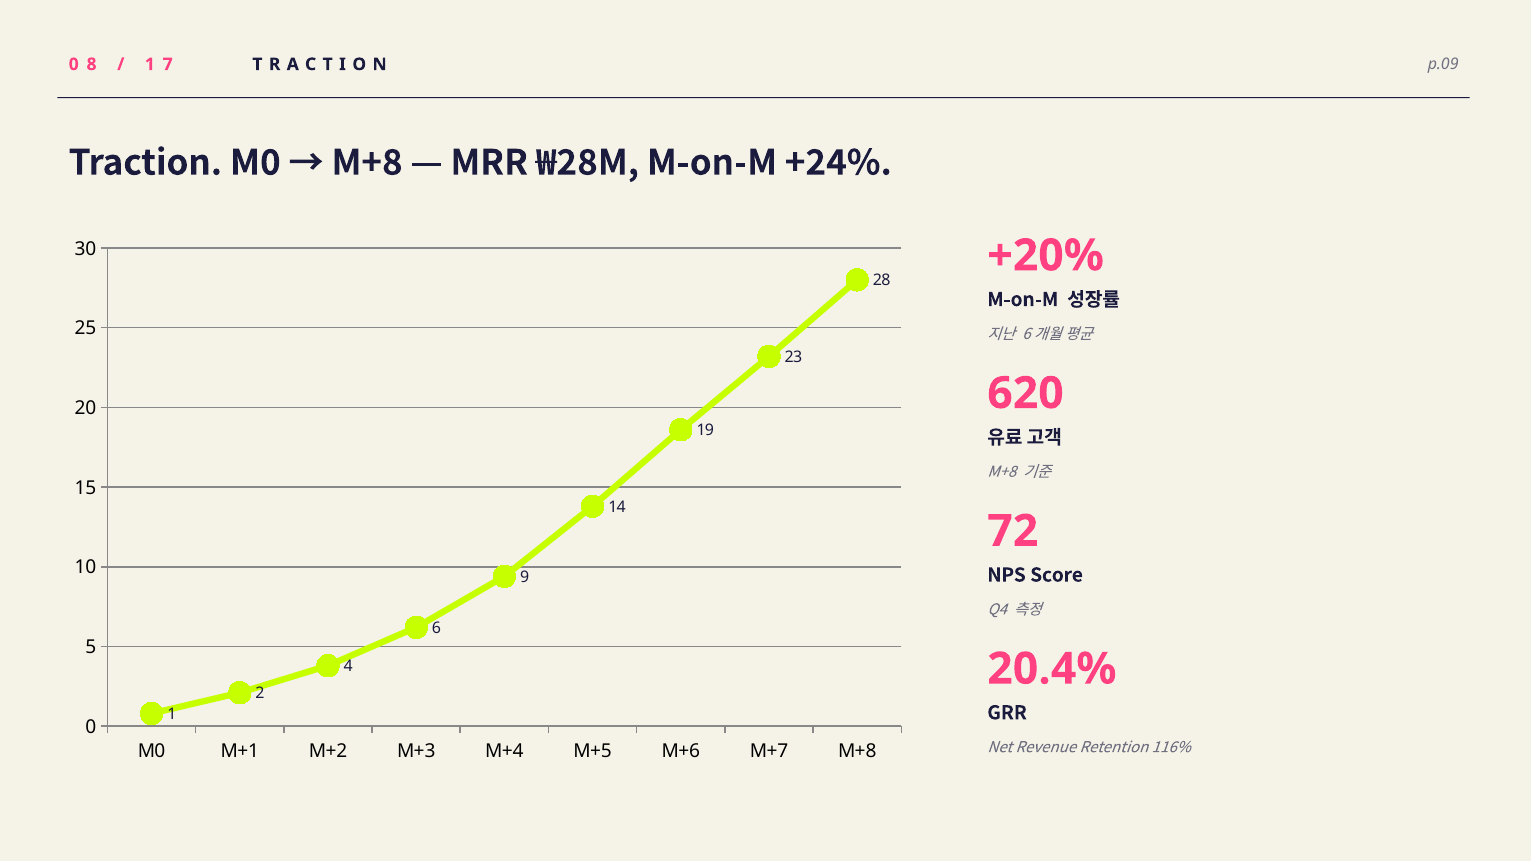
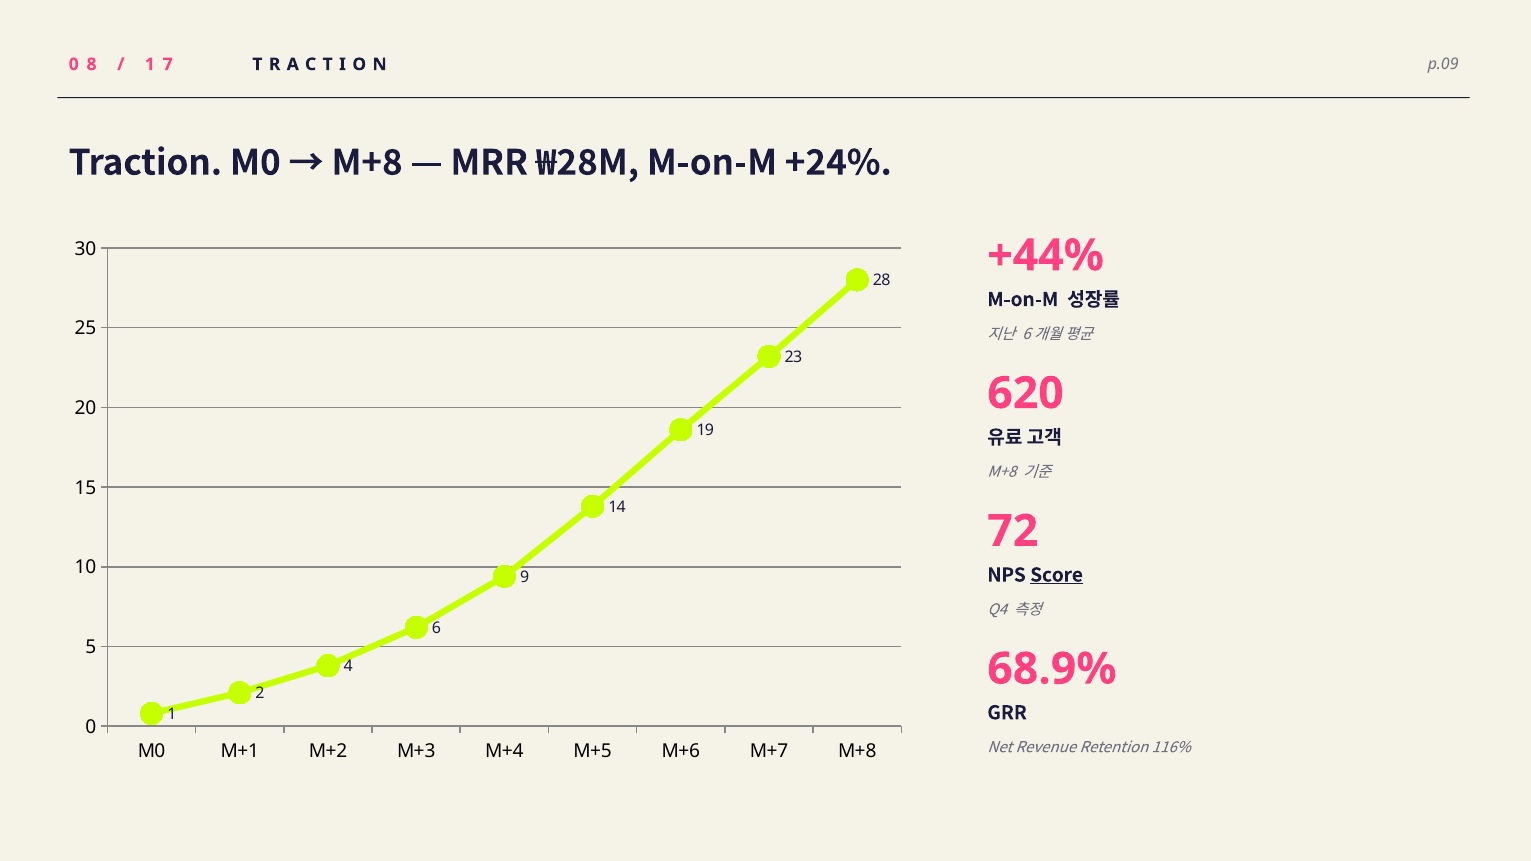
+20%: +20% -> +44%
Score underline: none -> present
20.4%: 20.4% -> 68.9%
